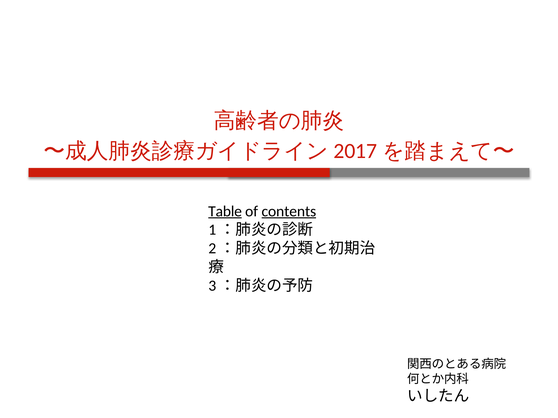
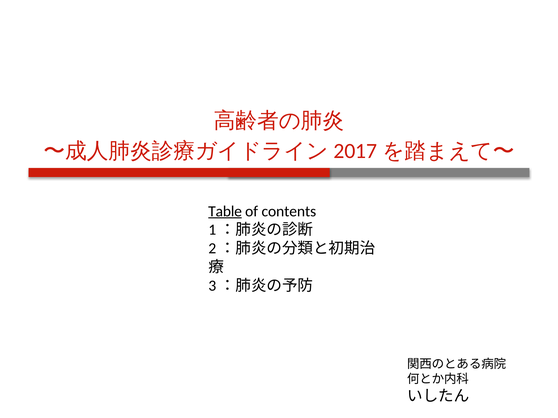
contents underline: present -> none
